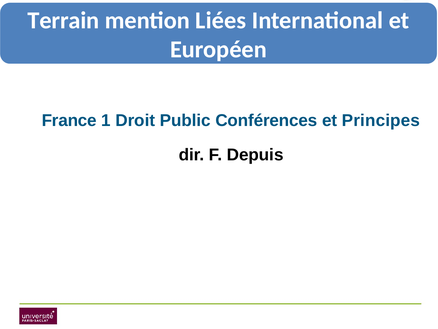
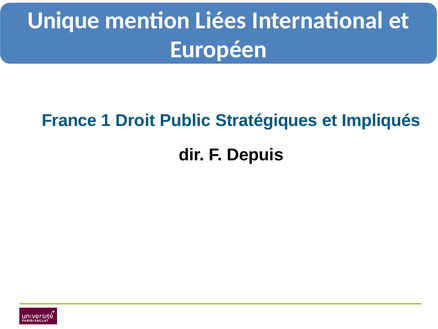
Terrain: Terrain -> Unique
Conférences: Conférences -> Stratégiques
Principes: Principes -> Impliqués
